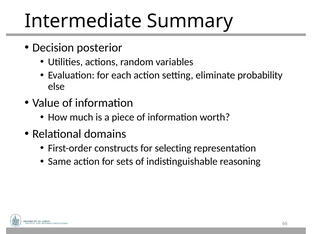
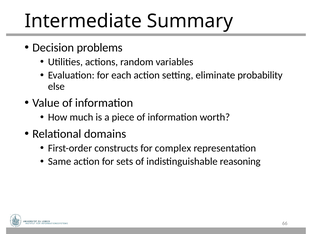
posterior: posterior -> problems
selecting: selecting -> complex
